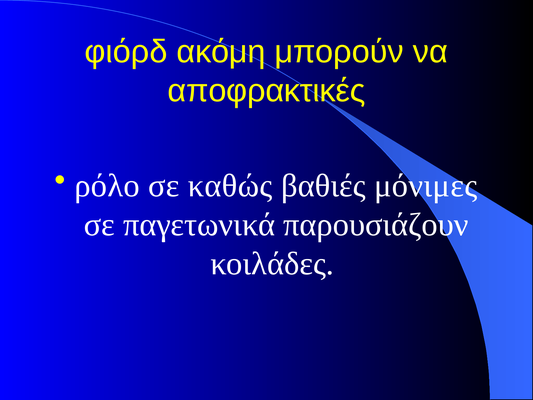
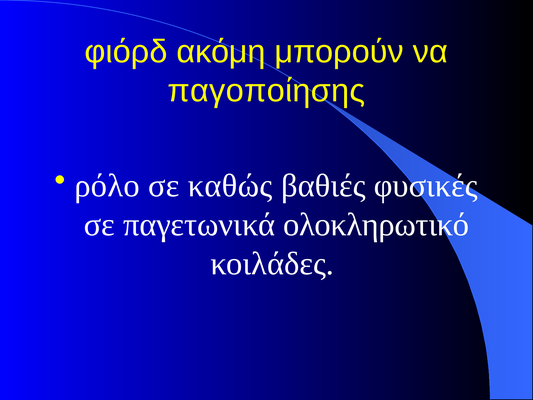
αποφρακτικές: αποφρακτικές -> παγοποίησης
μόνιμες: μόνιμες -> φυσικές
παρουσιάζουν: παρουσιάζουν -> ολοκληρωτικό
